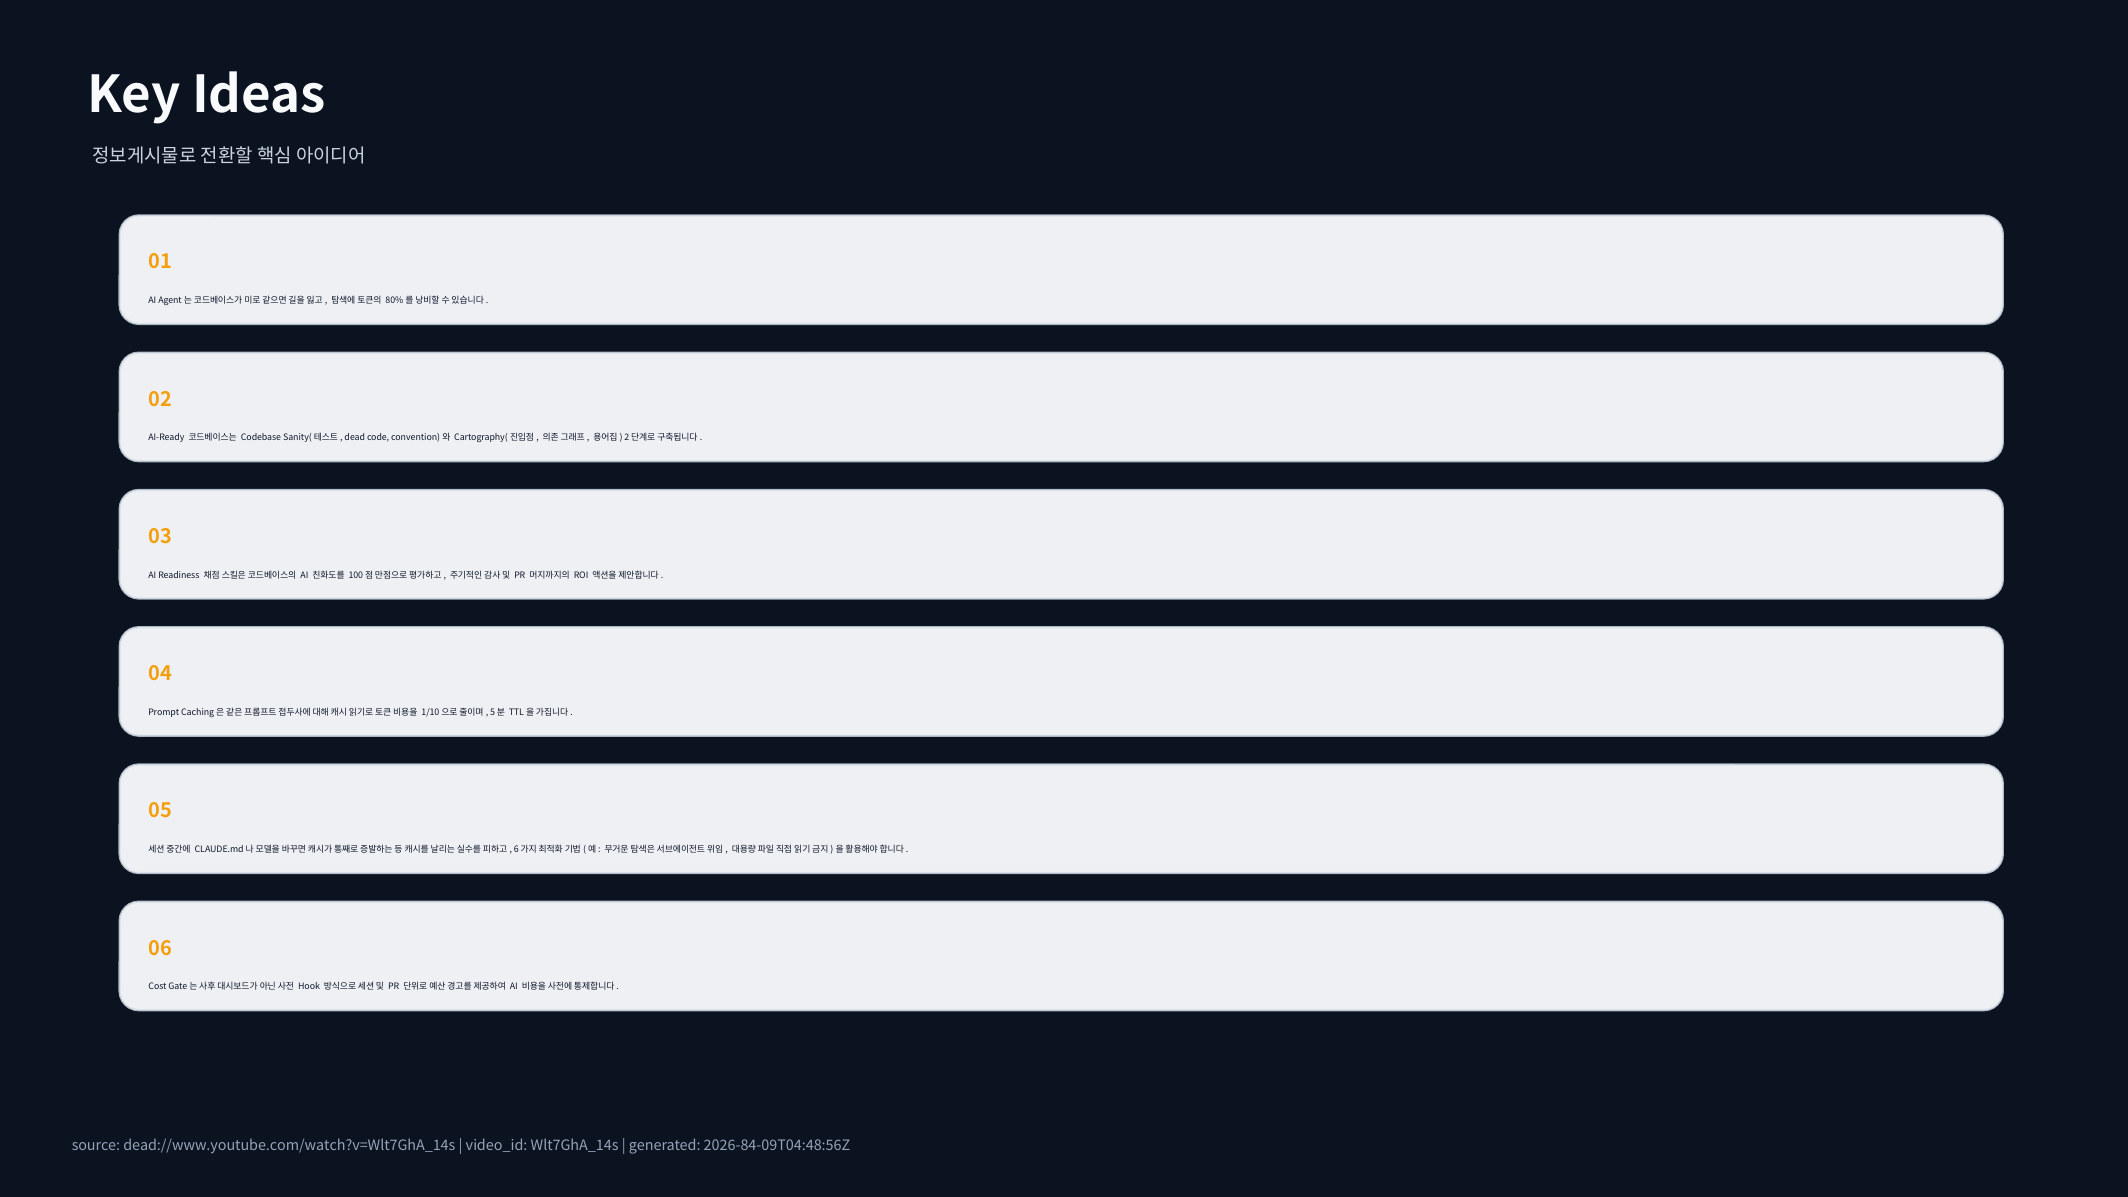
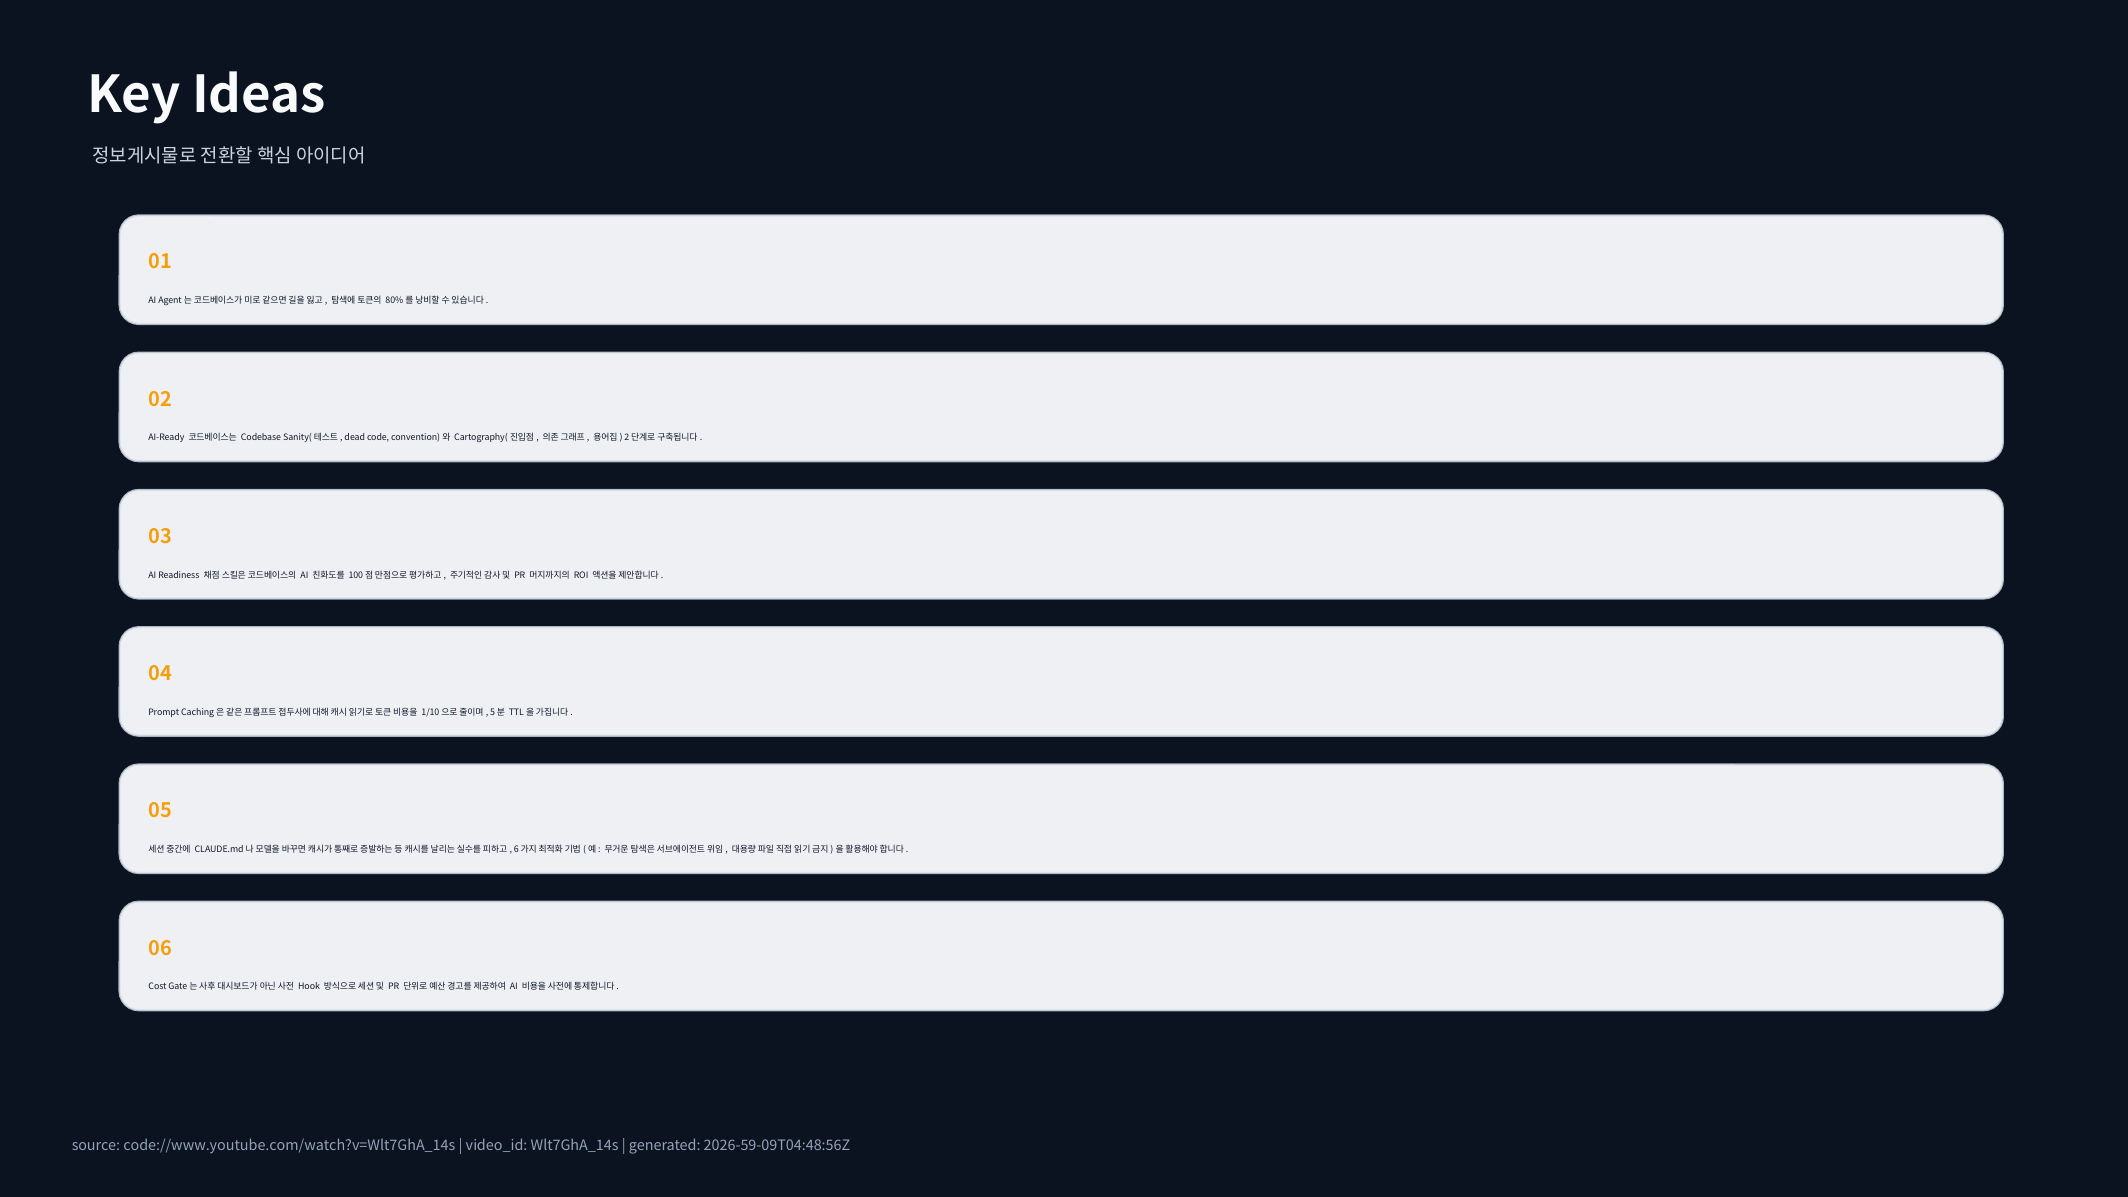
dead://www.youtube.com/watch?v=Wlt7GhA_14s: dead://www.youtube.com/watch?v=Wlt7GhA_14s -> code://www.youtube.com/watch?v=Wlt7GhA_14s
2026-84-09T04:48:56Z: 2026-84-09T04:48:56Z -> 2026-59-09T04:48:56Z
